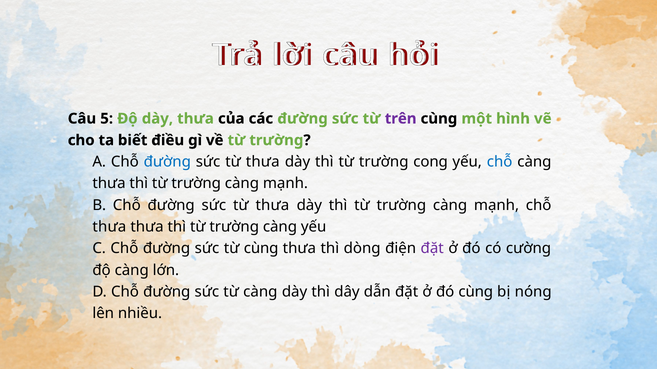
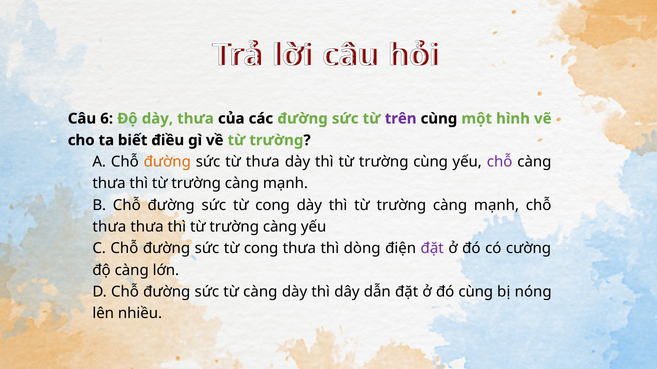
5: 5 -> 6
đường at (167, 162) colour: blue -> orange
trường cong: cong -> cùng
chỗ at (500, 162) colour: blue -> purple
thưa at (272, 205): thưa -> cong
cùng at (261, 249): cùng -> cong
